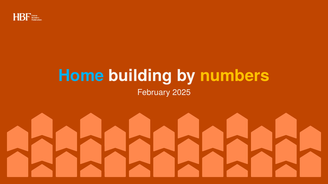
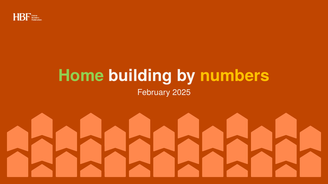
Home colour: light blue -> light green
